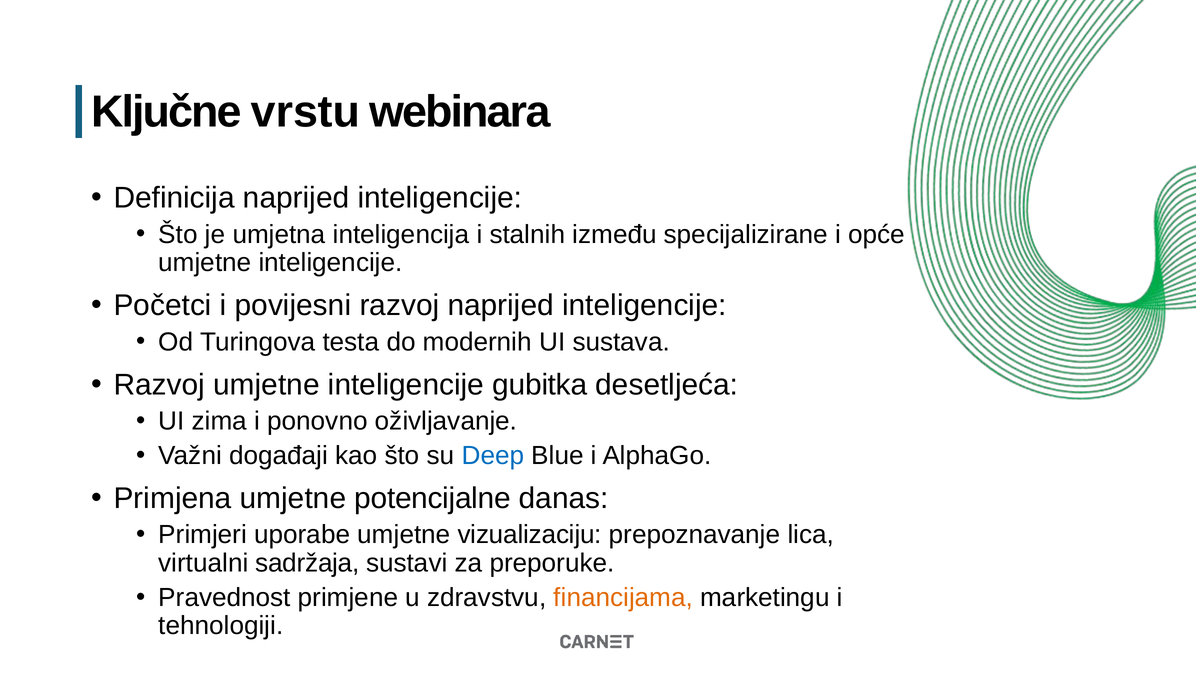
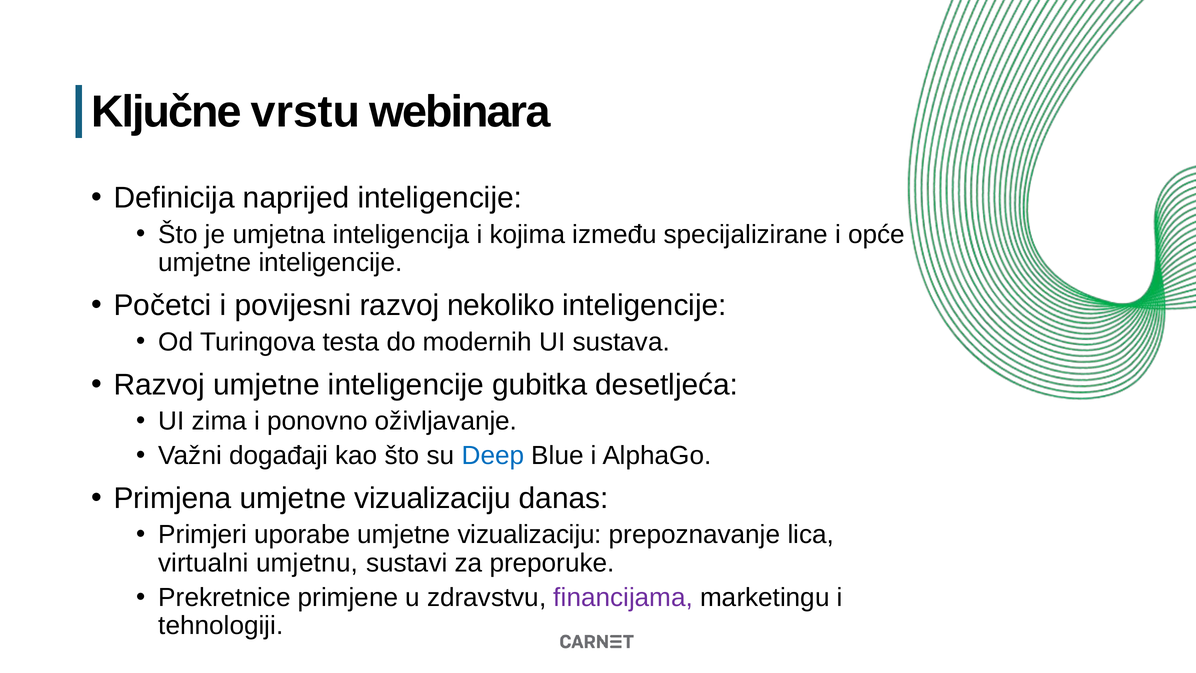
stalnih: stalnih -> kojima
razvoj naprijed: naprijed -> nekoliko
Primjena umjetne potencijalne: potencijalne -> vizualizaciju
sadržaja: sadržaja -> umjetnu
Pravednost: Pravednost -> Prekretnice
financijama colour: orange -> purple
